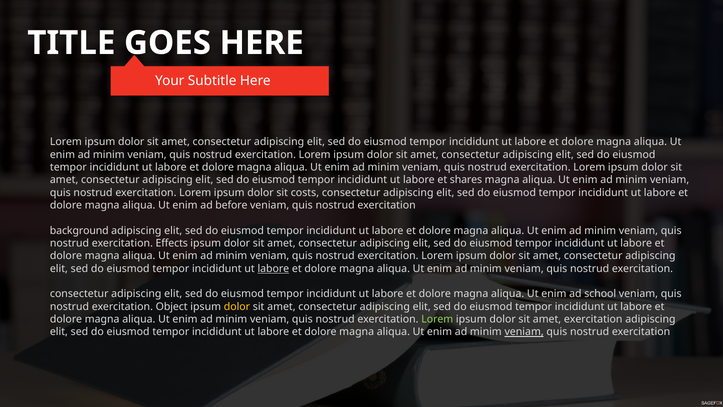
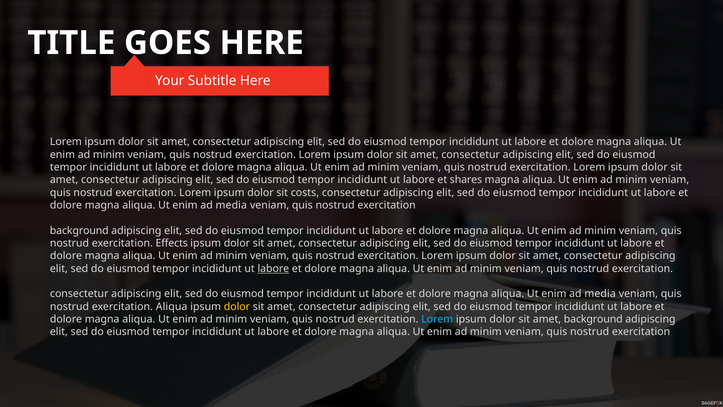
before at (231, 205): before -> media
school at (600, 294): school -> media
exercitation Object: Object -> Aliqua
Lorem at (437, 319) colour: light green -> light blue
amet exercitation: exercitation -> background
veniam at (524, 332) underline: present -> none
